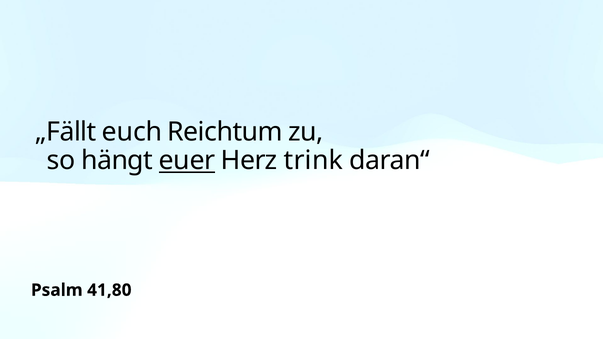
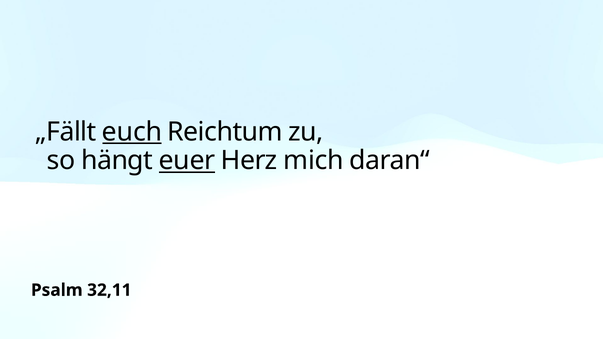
euch underline: none -> present
trink: trink -> mich
41,80: 41,80 -> 32,11
